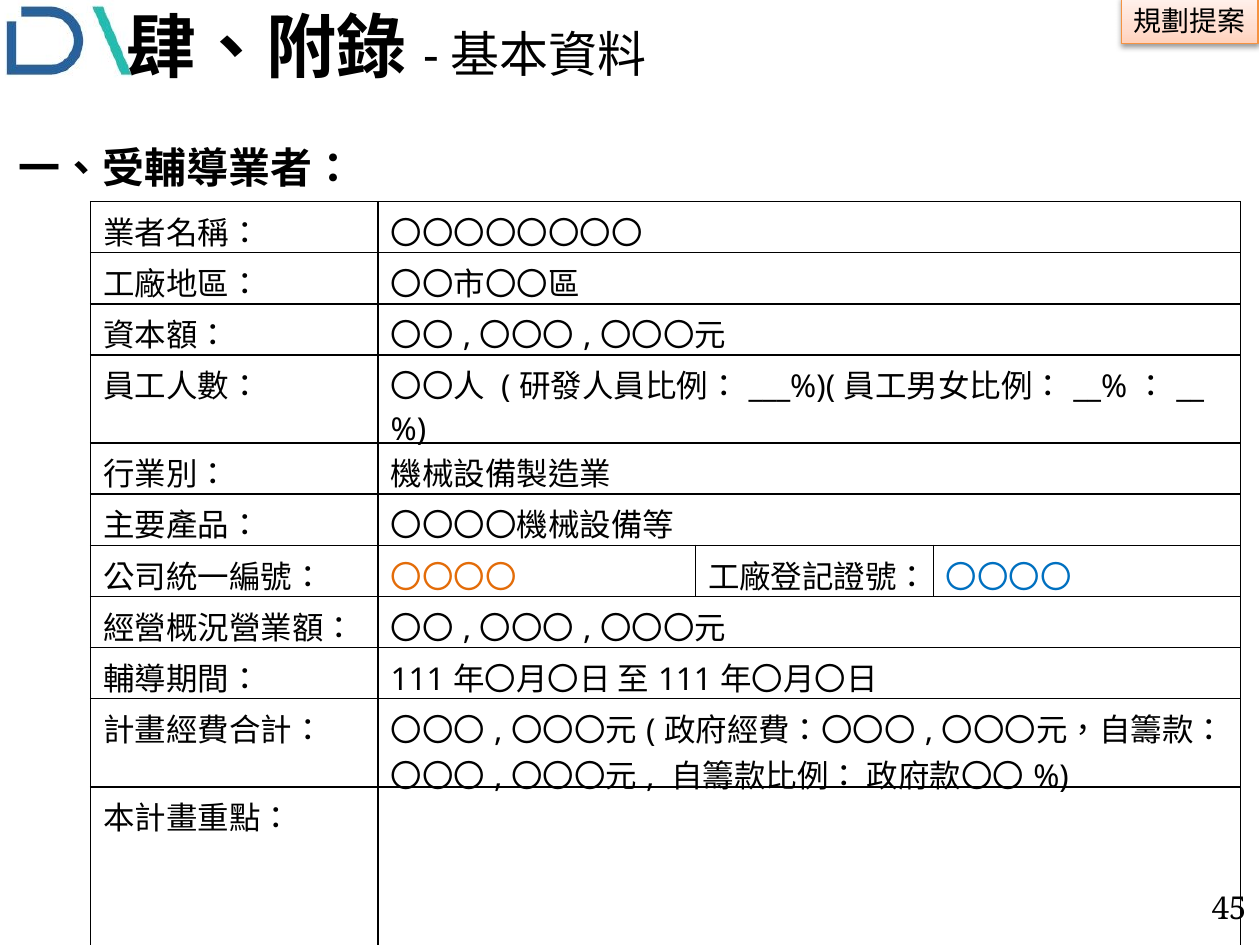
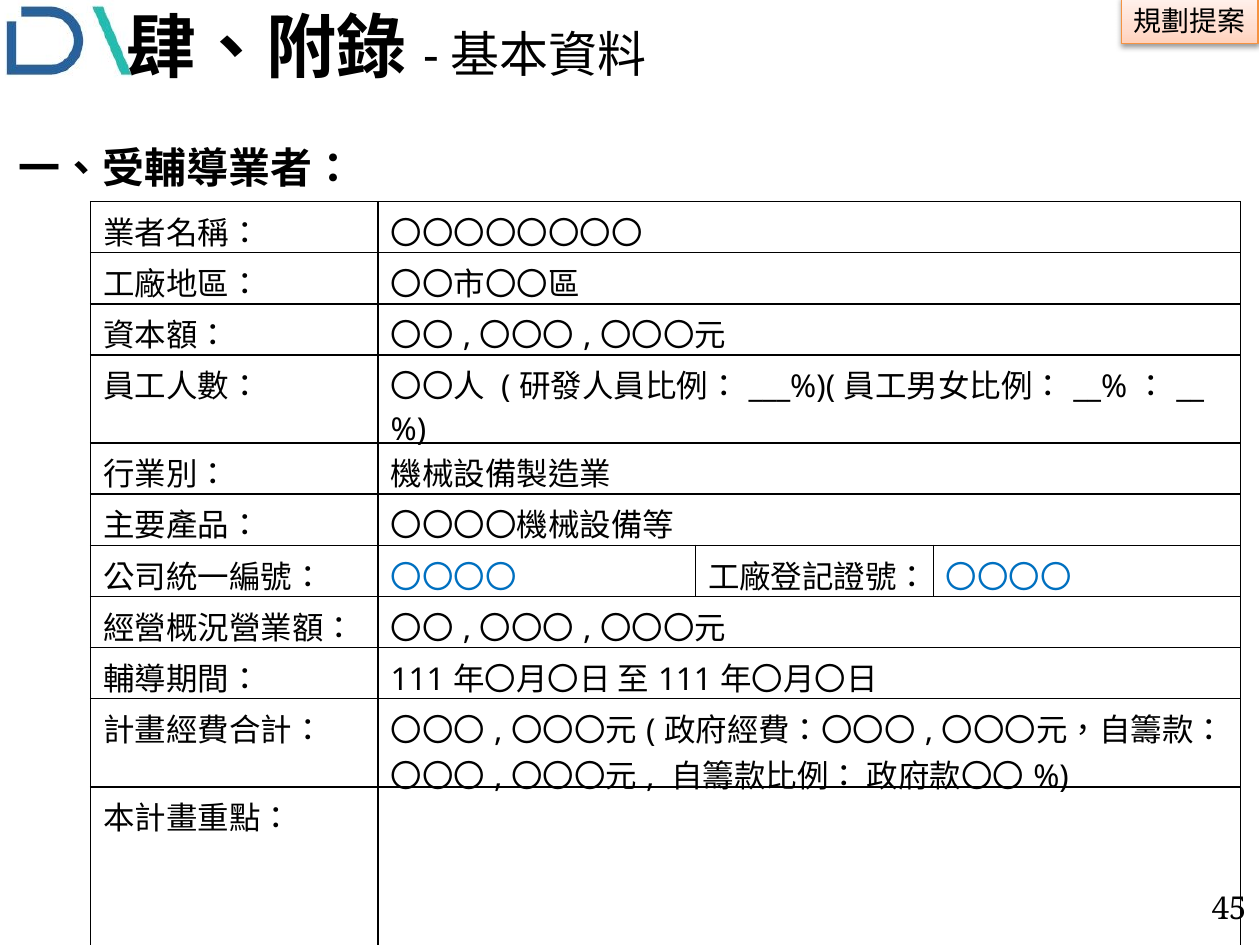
〇〇〇〇 at (454, 577) colour: orange -> blue
